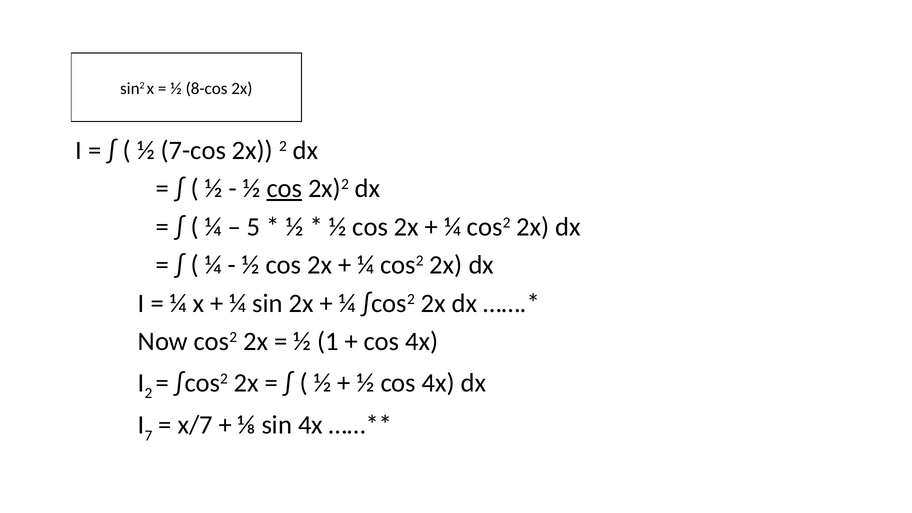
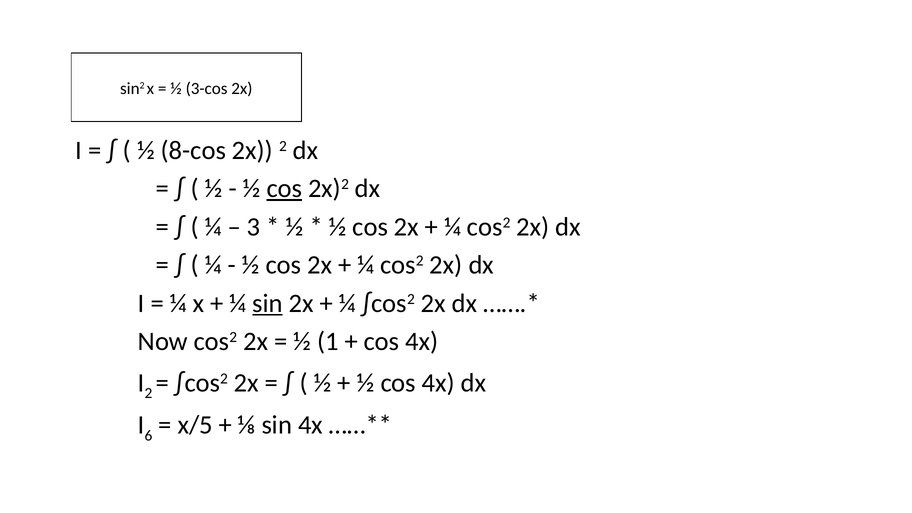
8-cos: 8-cos -> 3-cos
7-cos: 7-cos -> 8-cos
5: 5 -> 3
sin at (267, 303) underline: none -> present
7: 7 -> 6
x/7: x/7 -> x/5
